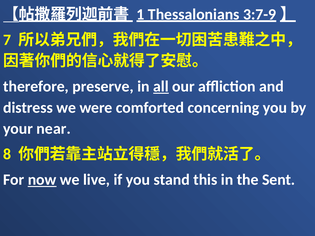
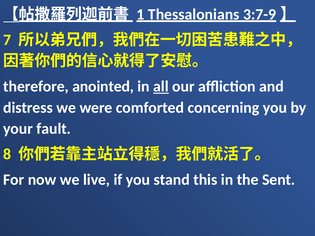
preserve: preserve -> anointed
near: near -> fault
now underline: present -> none
